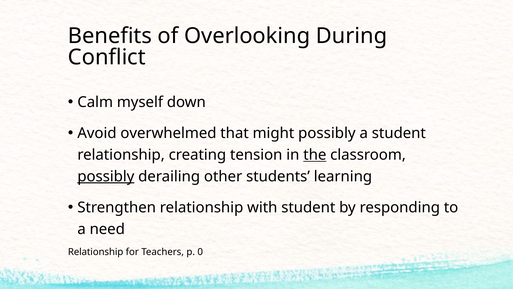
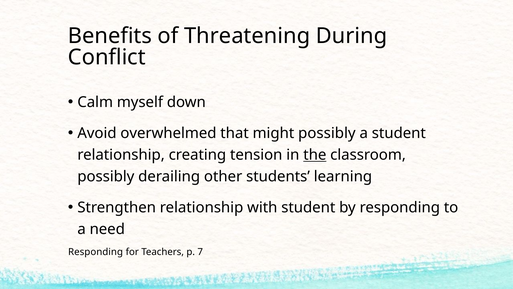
Overlooking: Overlooking -> Threatening
possibly at (106, 176) underline: present -> none
Relationship at (96, 252): Relationship -> Responding
0: 0 -> 7
